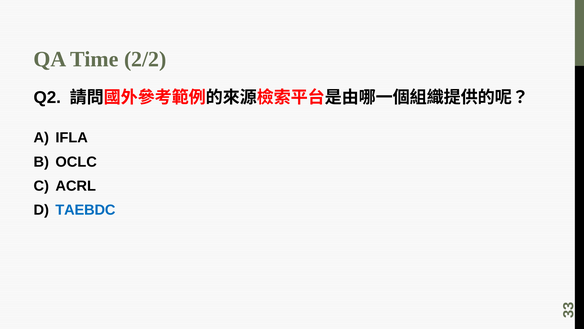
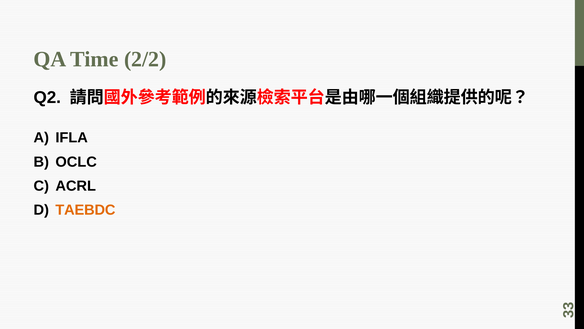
TAEBDC colour: blue -> orange
